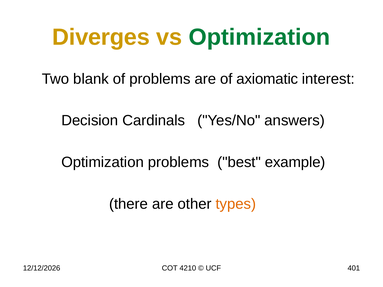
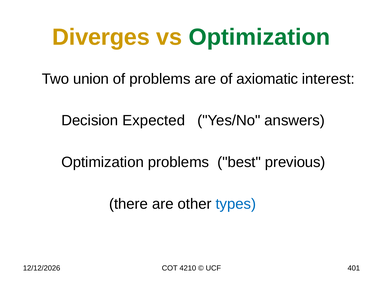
blank: blank -> union
Cardinals: Cardinals -> Expected
example: example -> previous
types colour: orange -> blue
